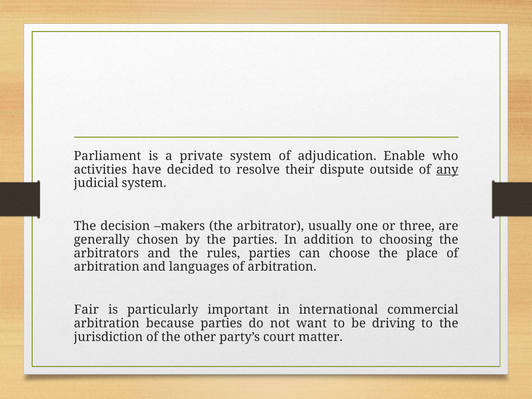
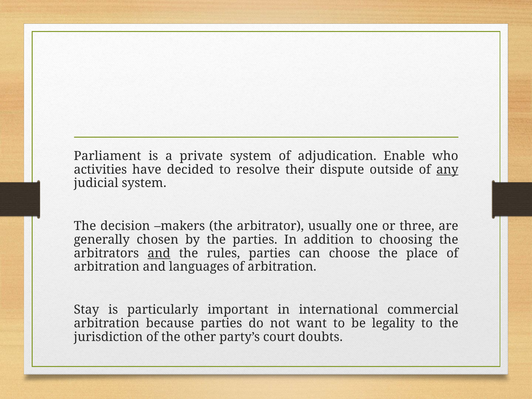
and at (159, 253) underline: none -> present
Fair: Fair -> Stay
driving: driving -> legality
matter: matter -> doubts
